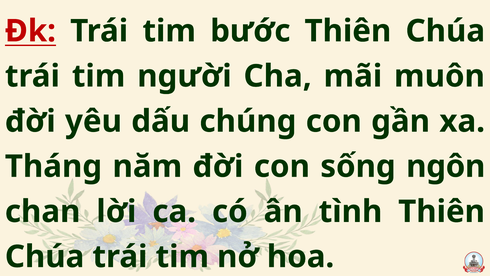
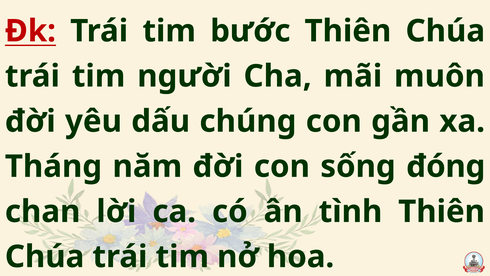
ngôn: ngôn -> đóng
